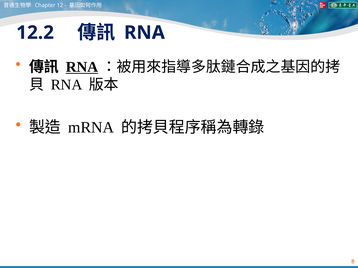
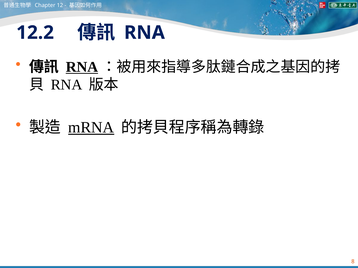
mRNA underline: none -> present
